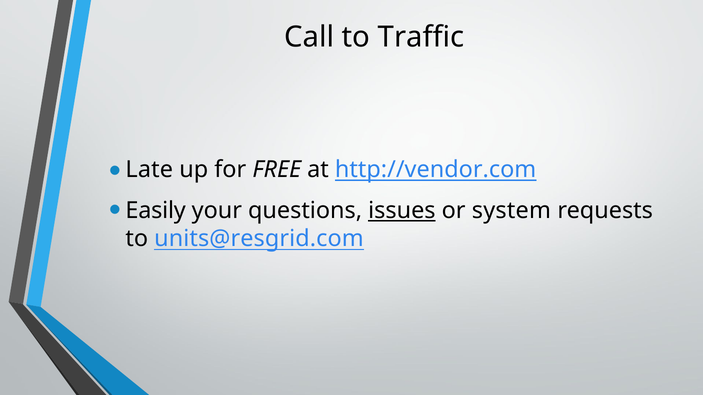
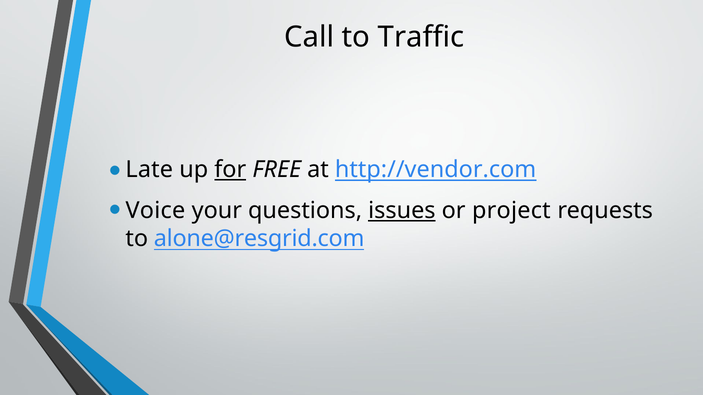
for underline: none -> present
Easily: Easily -> Voice
system: system -> project
units@resgrid.com: units@resgrid.com -> alone@resgrid.com
